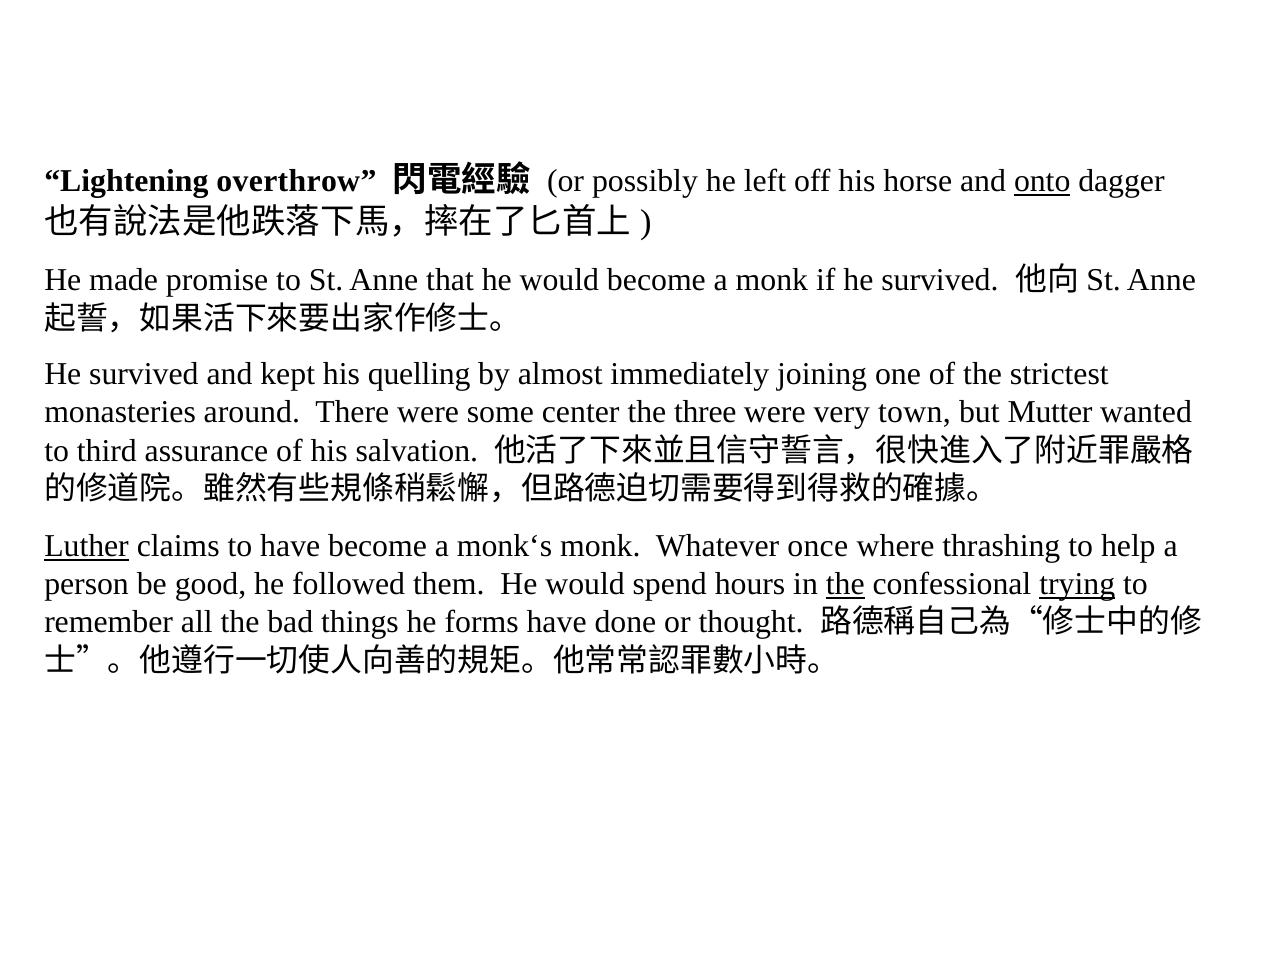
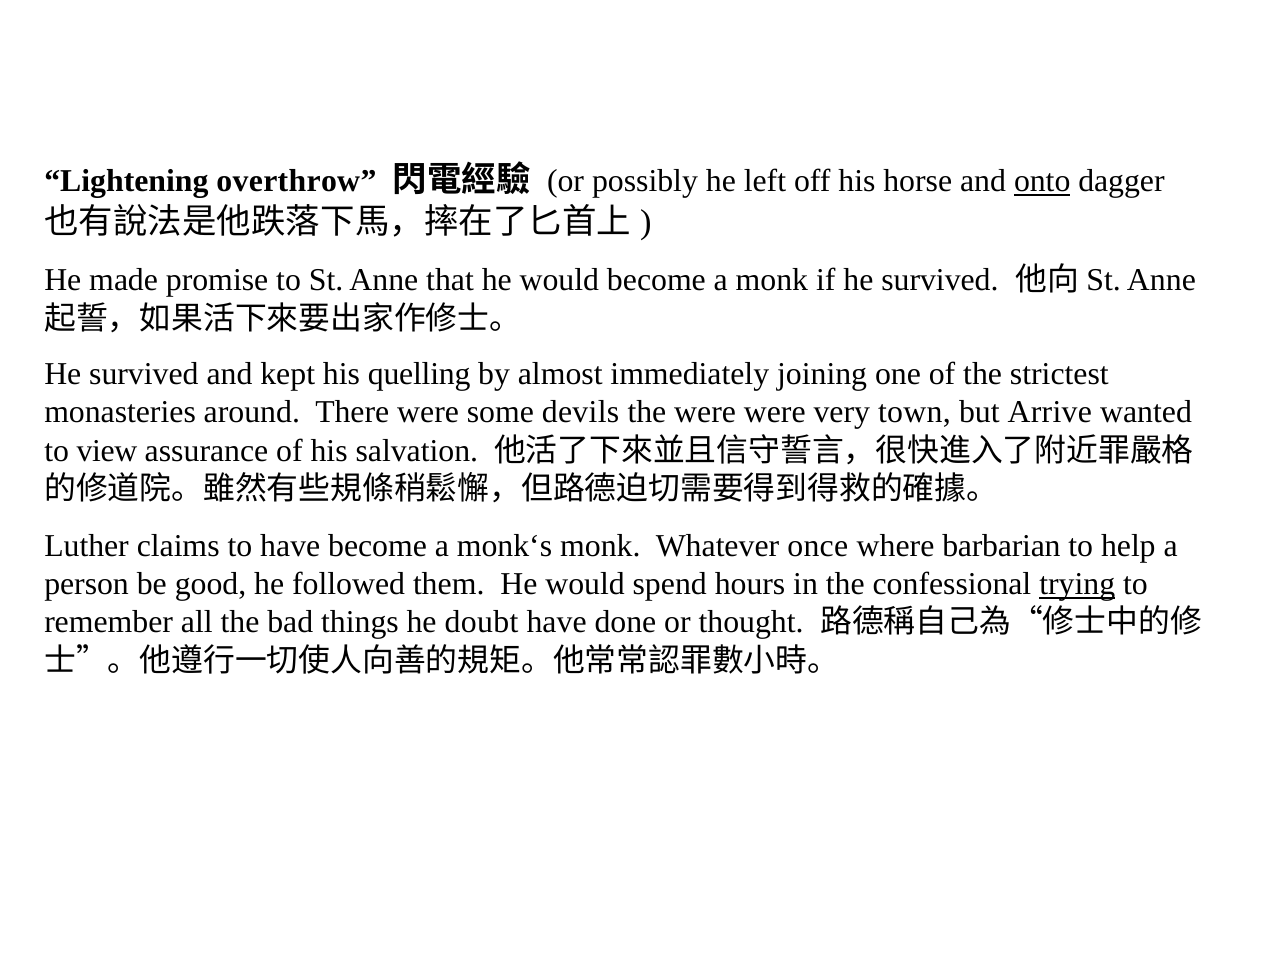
center: center -> devils
the three: three -> were
Mutter: Mutter -> Arrive
third: third -> view
Luther underline: present -> none
thrashing: thrashing -> barbarian
the at (845, 584) underline: present -> none
forms: forms -> doubt
